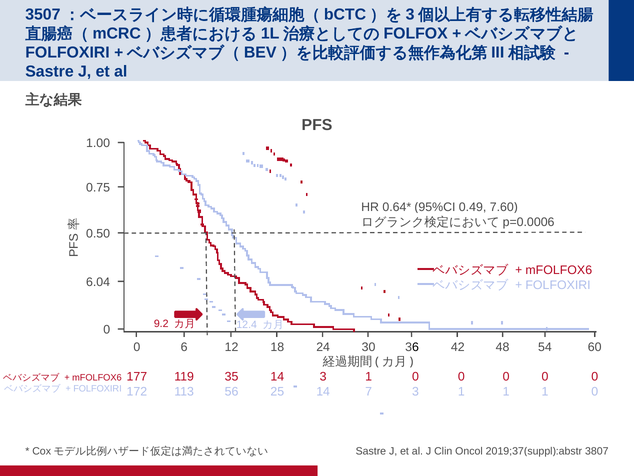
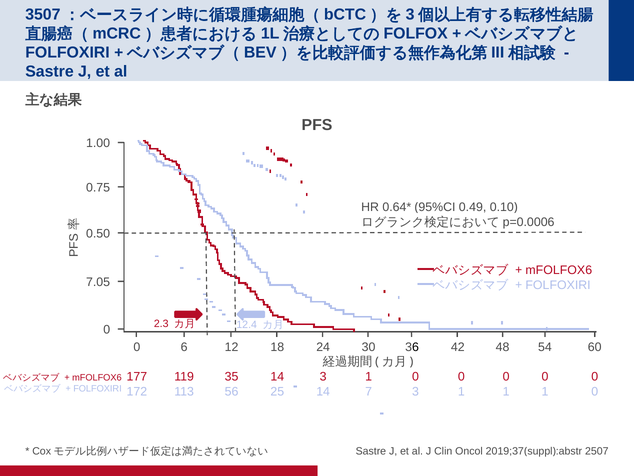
7.60: 7.60 -> 0.10
6.04: 6.04 -> 7.05
9.2: 9.2 -> 2.3
3807: 3807 -> 2507
